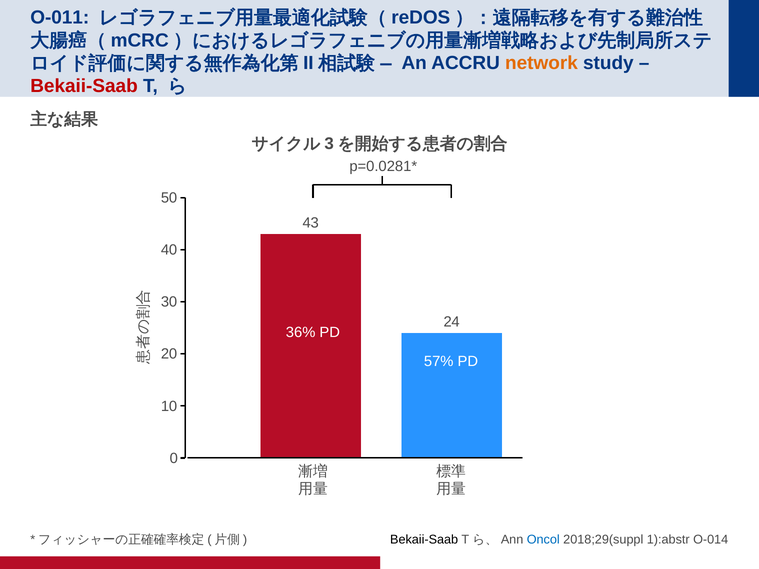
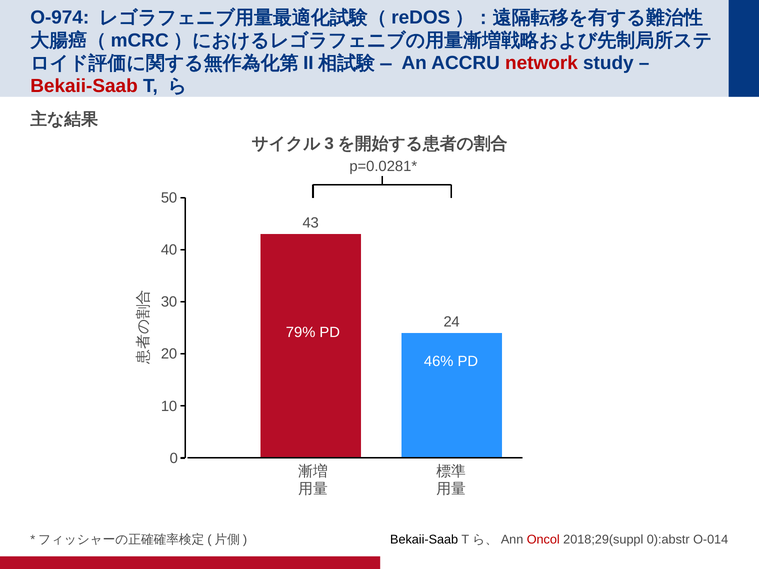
O-011: O-011 -> O-974
network colour: orange -> red
36%: 36% -> 79%
57%: 57% -> 46%
Oncol colour: blue -> red
1):abstr: 1):abstr -> 0):abstr
